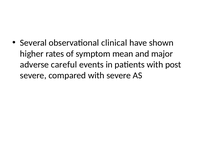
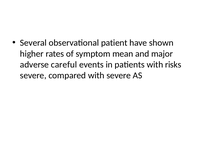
clinical: clinical -> patient
post: post -> risks
